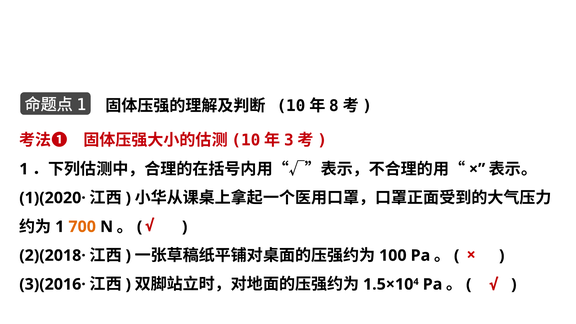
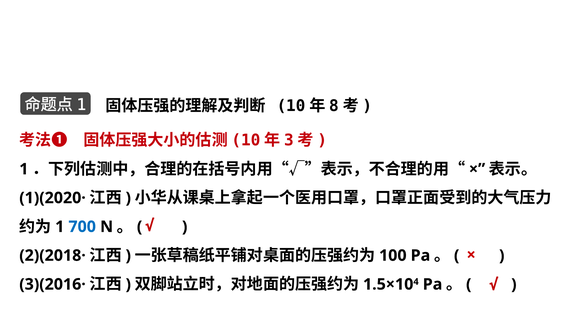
700 colour: orange -> blue
